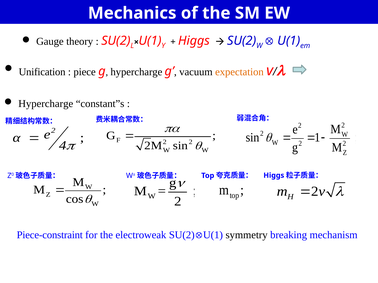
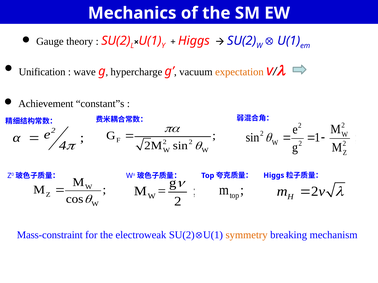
piece: piece -> wave
Hypercharge at (46, 104): Hypercharge -> Achievement
Piece-constraint: Piece-constraint -> Mass-constraint
symmetry colour: black -> orange
